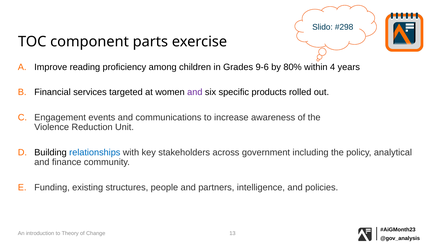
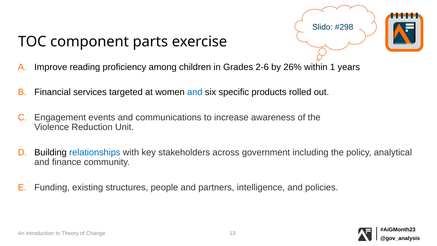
9-6: 9-6 -> 2-6
80%: 80% -> 26%
4: 4 -> 1
and at (195, 92) colour: purple -> blue
